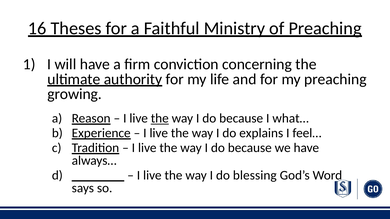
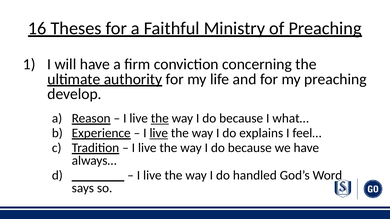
growing: growing -> develop
live at (159, 133) underline: none -> present
blessing: blessing -> handled
